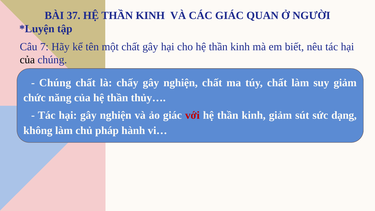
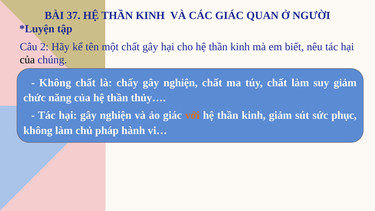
7: 7 -> 2
Chúng at (55, 83): Chúng -> Không
với colour: red -> orange
dạng: dạng -> phục
